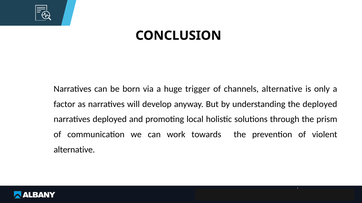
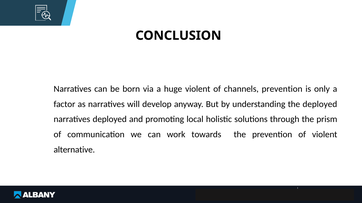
huge trigger: trigger -> violent
channels alternative: alternative -> prevention
